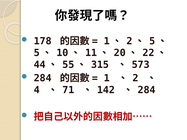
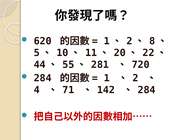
178: 178 -> 620
5 at (152, 41): 5 -> 8
315: 315 -> 281
573: 573 -> 720
